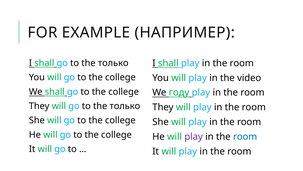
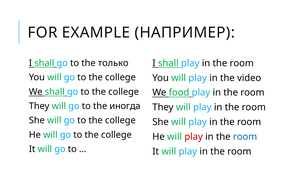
году: году -> food
только at (125, 106): только -> иногда
play at (194, 136) colour: purple -> red
